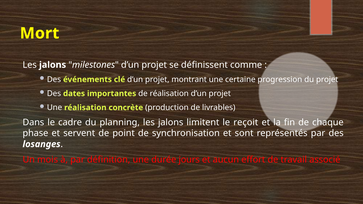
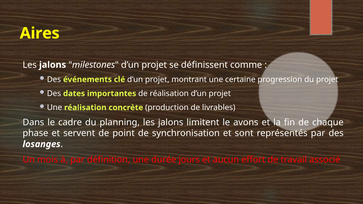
Mort: Mort -> Aires
reçoit: reçoit -> avons
